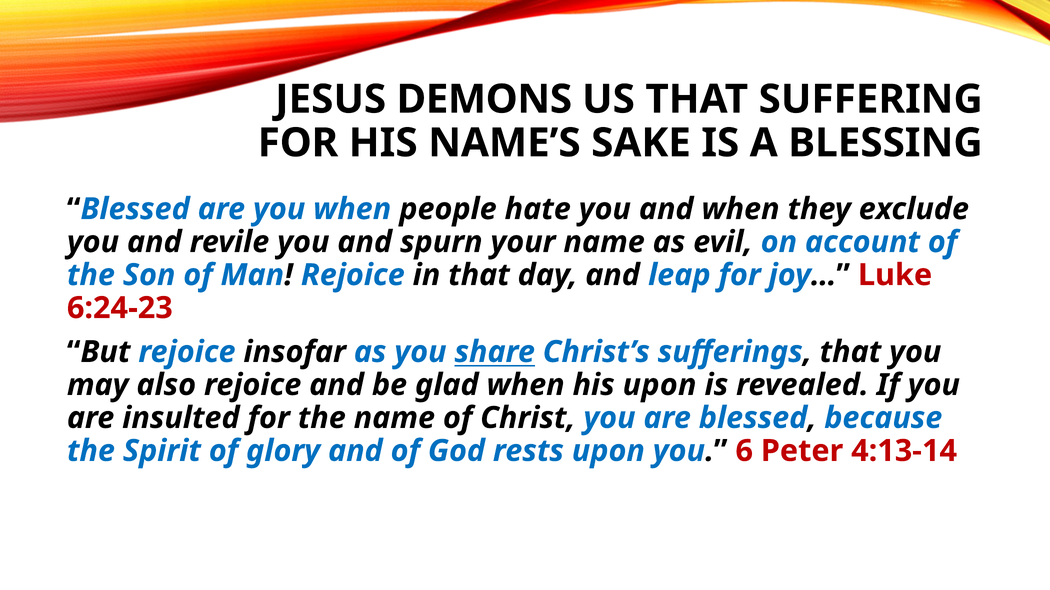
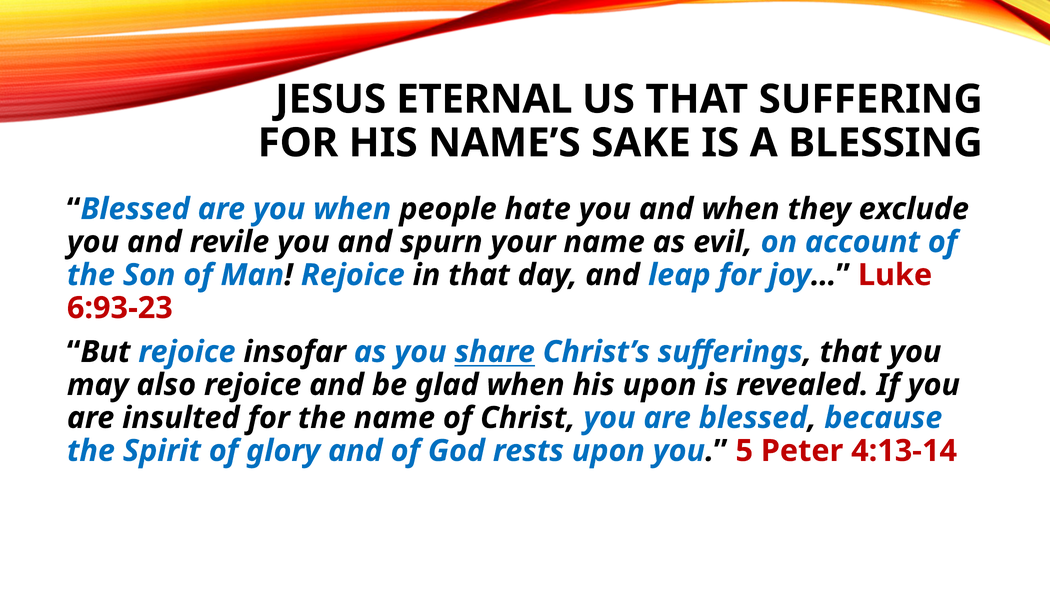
DEMONS: DEMONS -> ETERNAL
6:24-23: 6:24-23 -> 6:93-23
6: 6 -> 5
